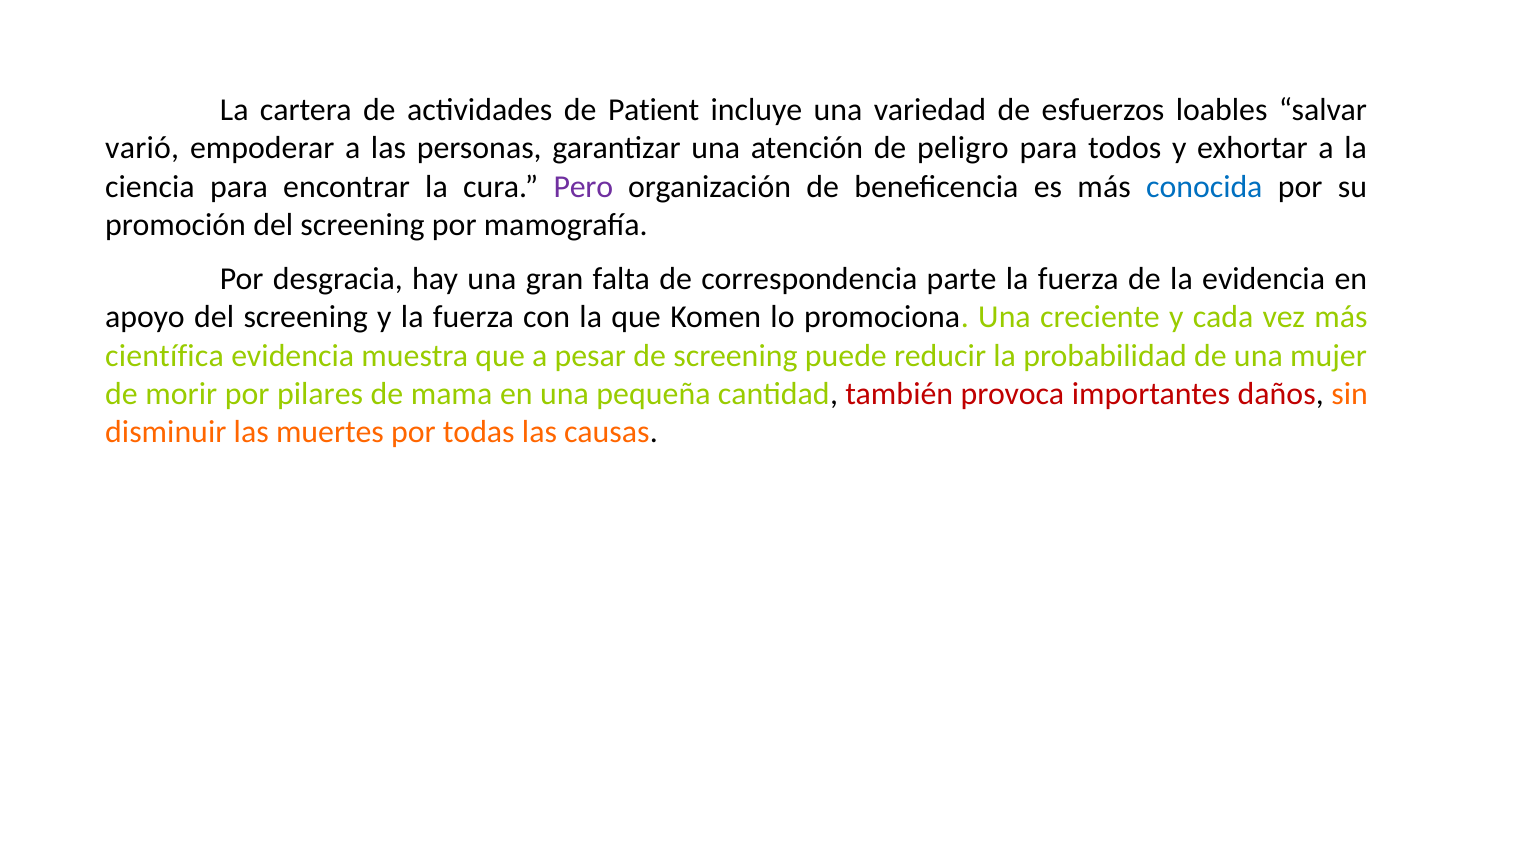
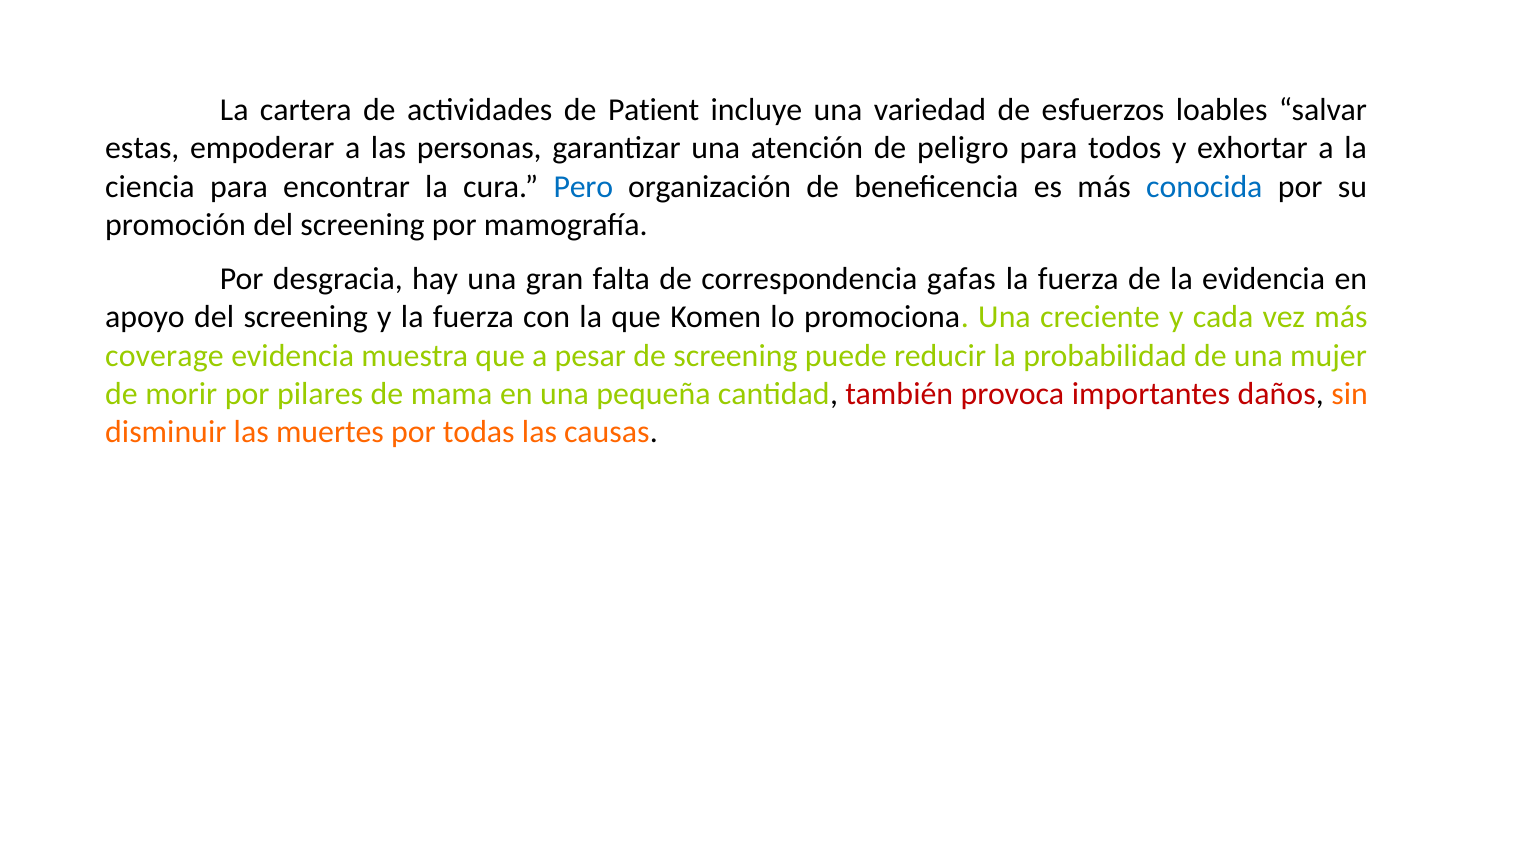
varió: varió -> estas
Pero colour: purple -> blue
parte: parte -> gafas
científica: científica -> coverage
